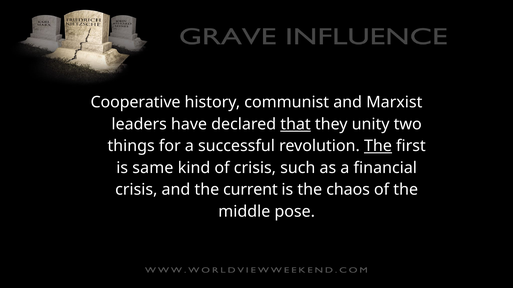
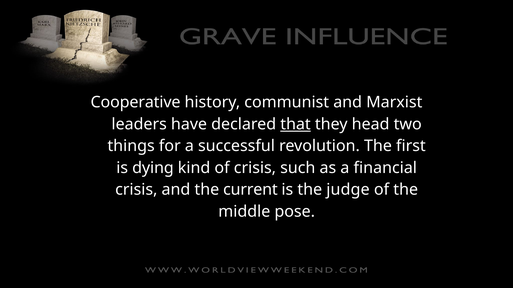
unity: unity -> head
The at (378, 146) underline: present -> none
same: same -> dying
chaos: chaos -> judge
